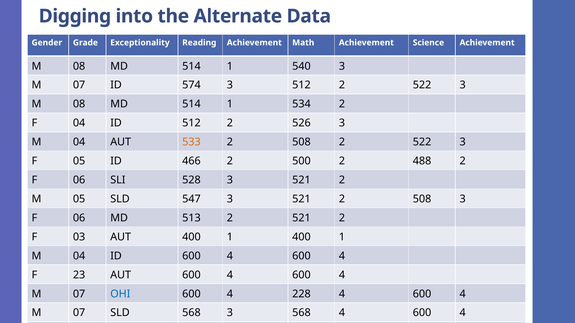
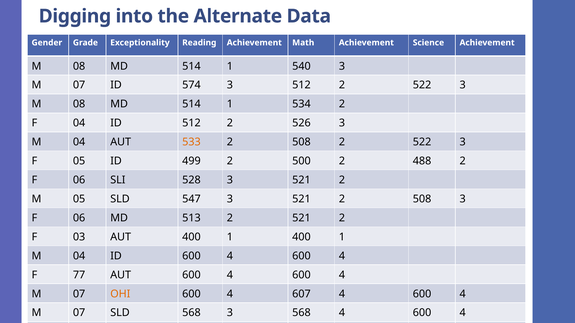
466: 466 -> 499
23: 23 -> 77
OHI colour: blue -> orange
228: 228 -> 607
